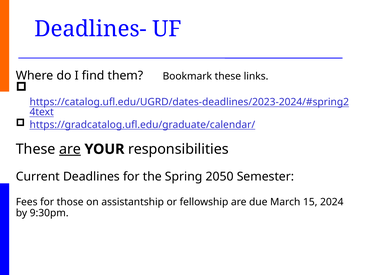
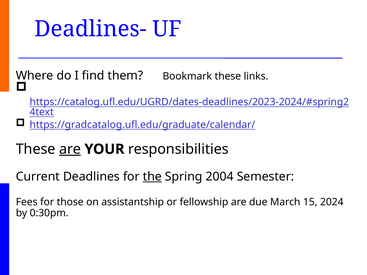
the underline: none -> present
2050: 2050 -> 2004
9:30pm: 9:30pm -> 0:30pm
